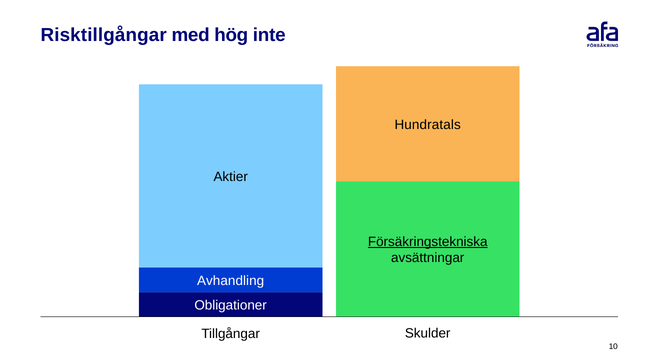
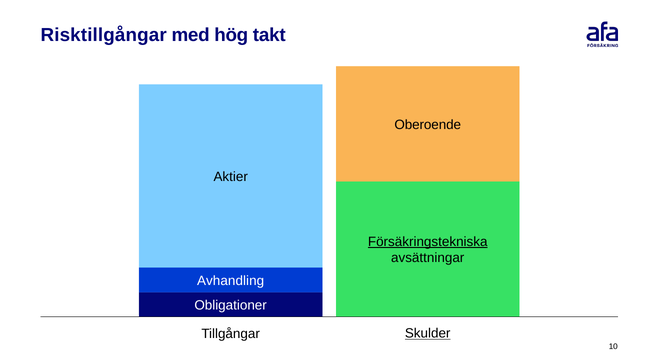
inte: inte -> takt
Hundratals: Hundratals -> Oberoende
Skulder underline: none -> present
